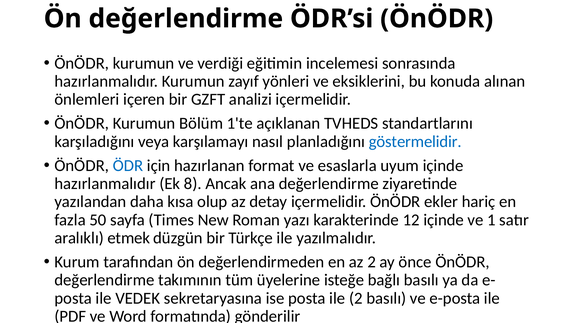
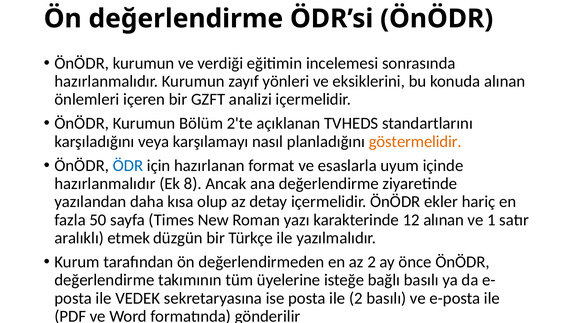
1'te: 1'te -> 2'te
göstermelidir colour: blue -> orange
12 içinde: içinde -> alınan
